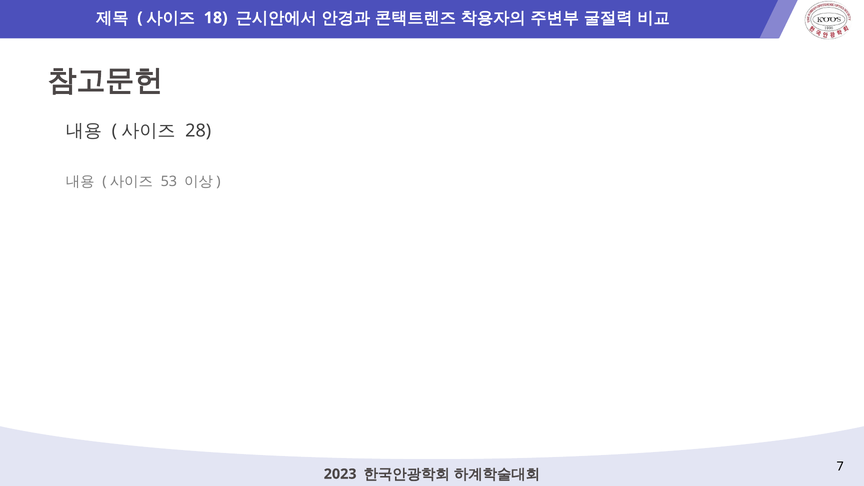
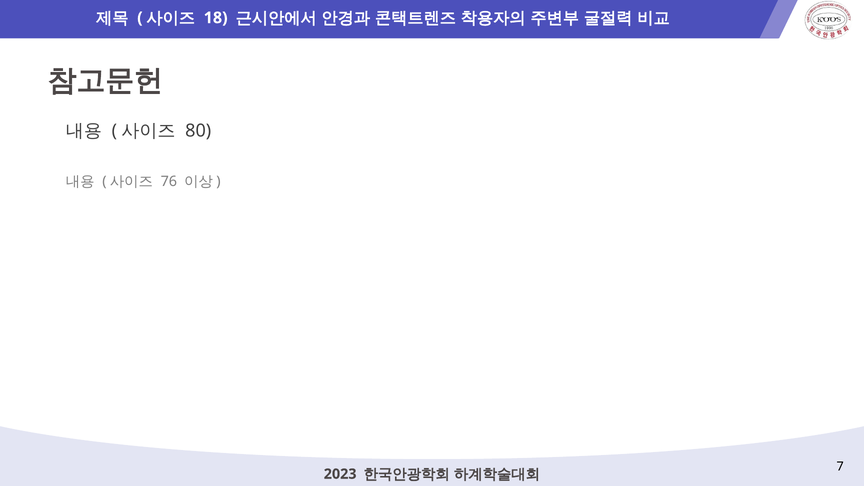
28: 28 -> 80
53: 53 -> 76
